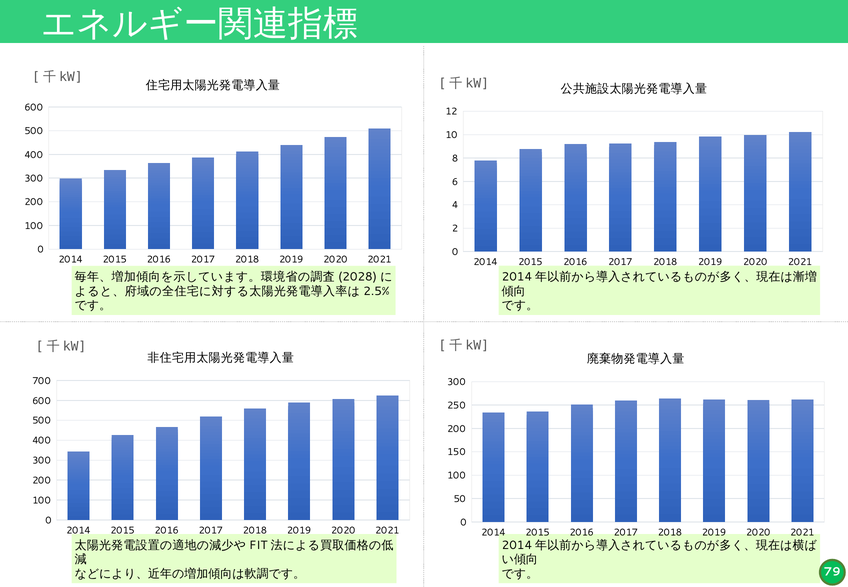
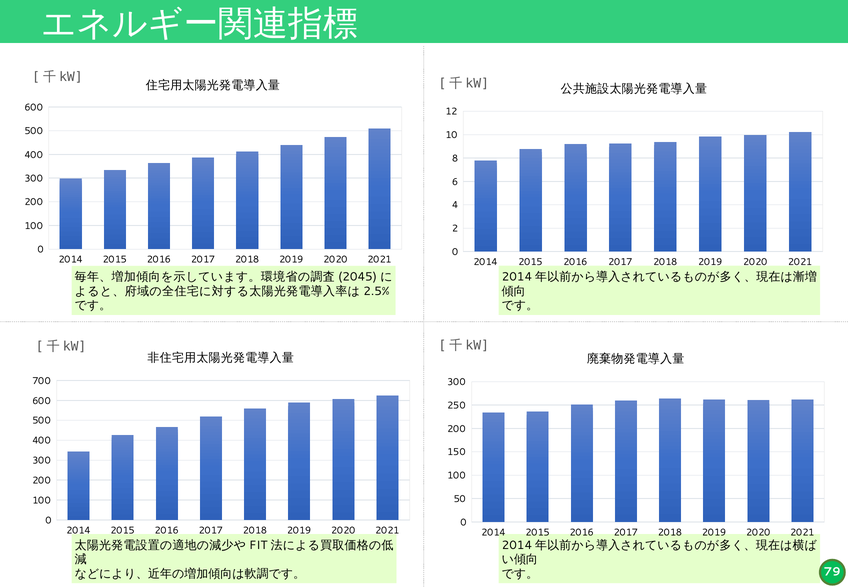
2028: 2028 -> 2045
